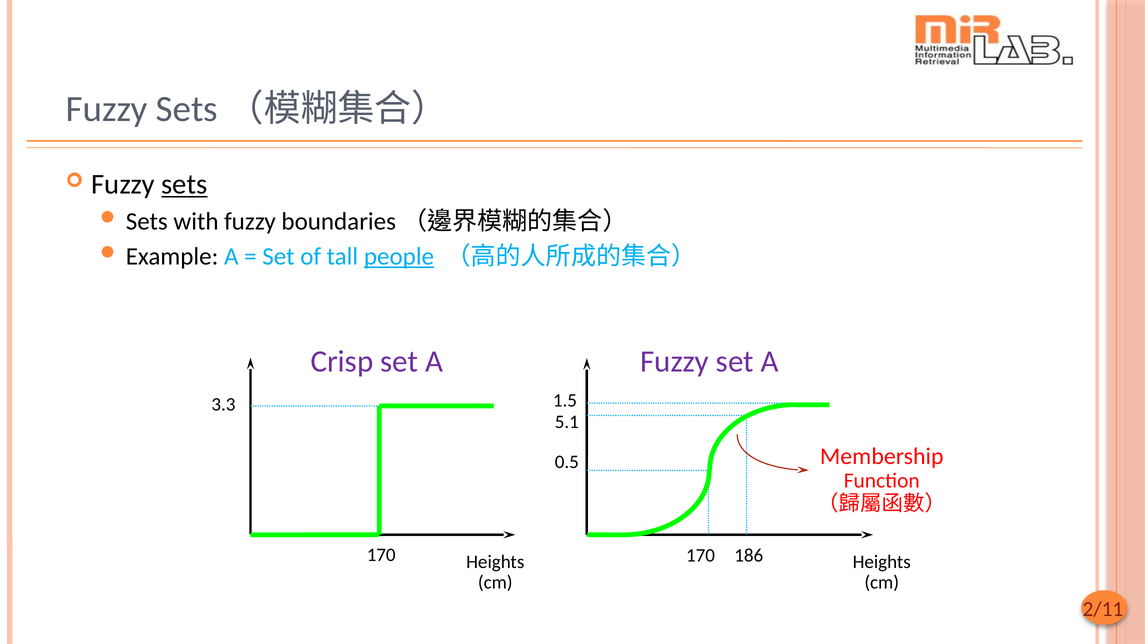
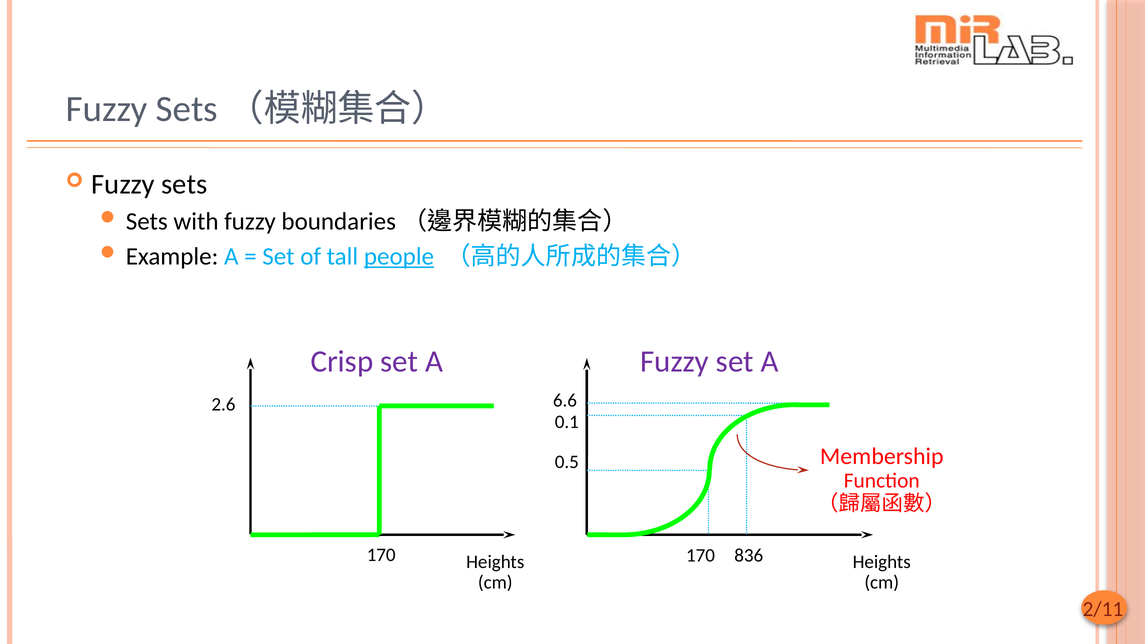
sets at (184, 184) underline: present -> none
1.5: 1.5 -> 6.6
3.3: 3.3 -> 2.6
5.1: 5.1 -> 0.1
186: 186 -> 836
